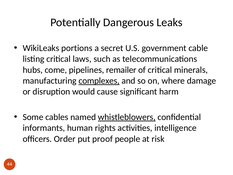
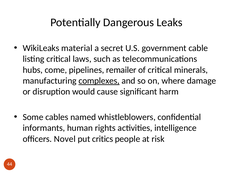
portions: portions -> material
whistleblowers underline: present -> none
Order: Order -> Novel
proof: proof -> critics
